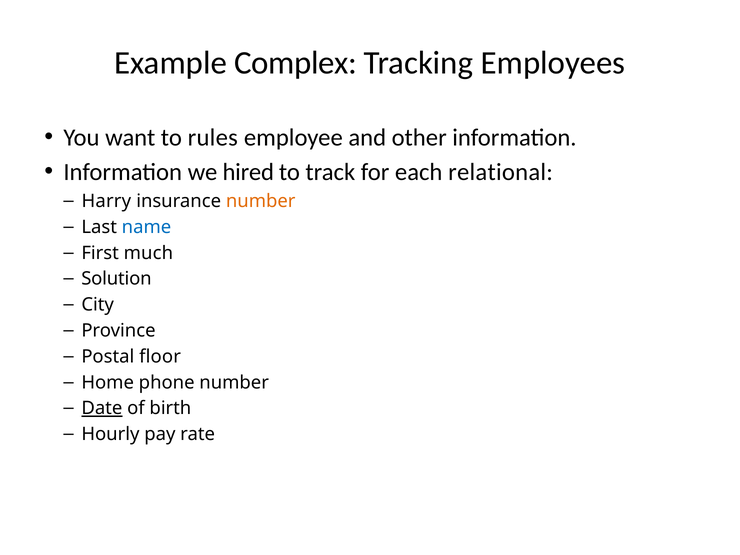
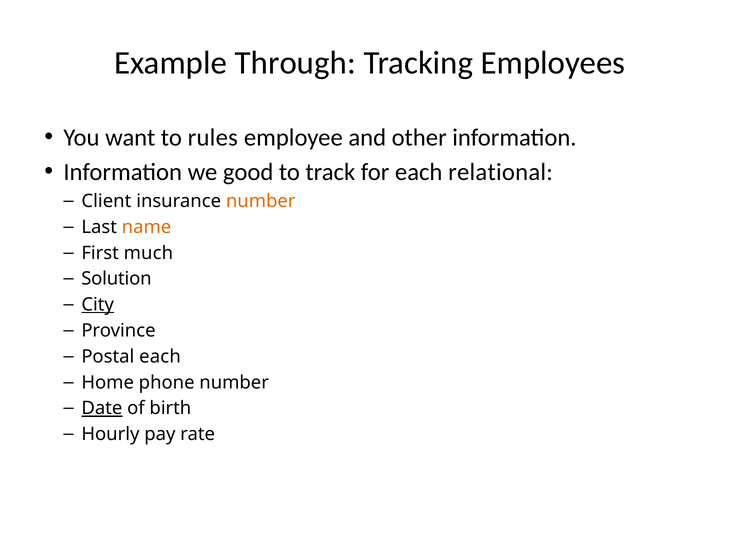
Complex: Complex -> Through
hired: hired -> good
Harry: Harry -> Client
name colour: blue -> orange
City underline: none -> present
Postal floor: floor -> each
